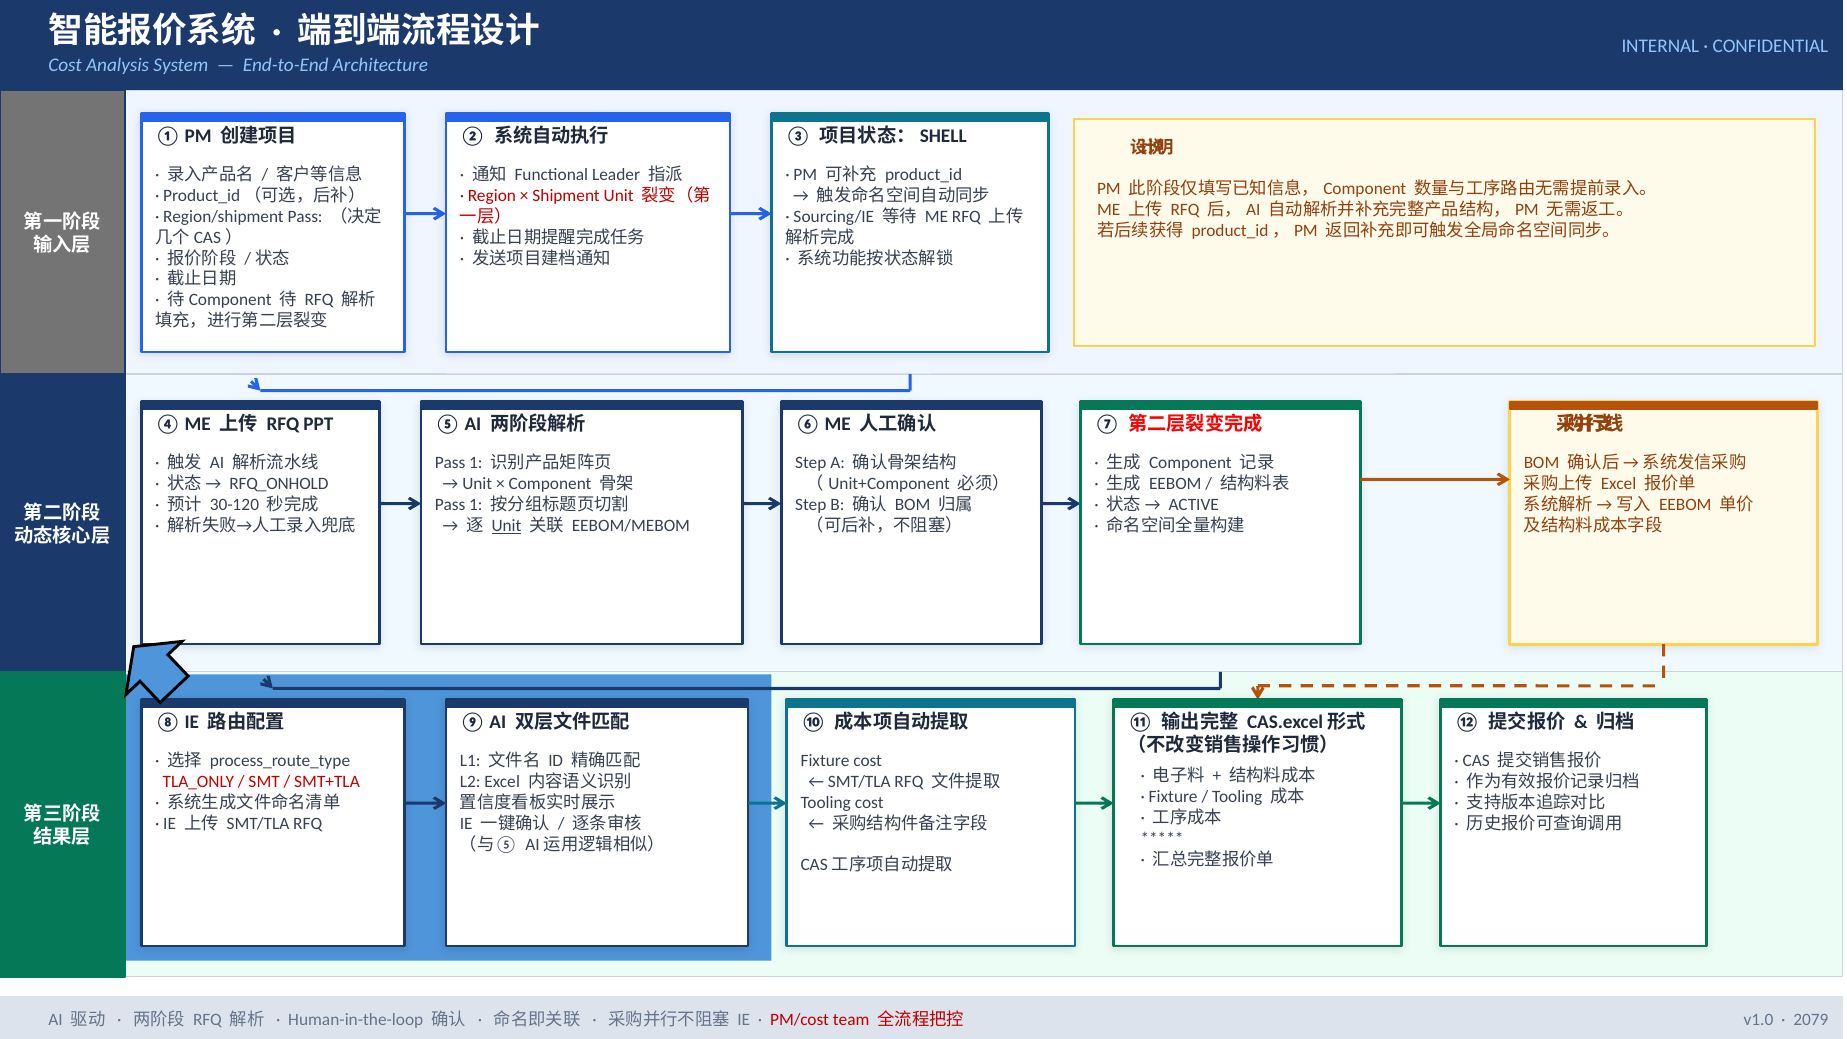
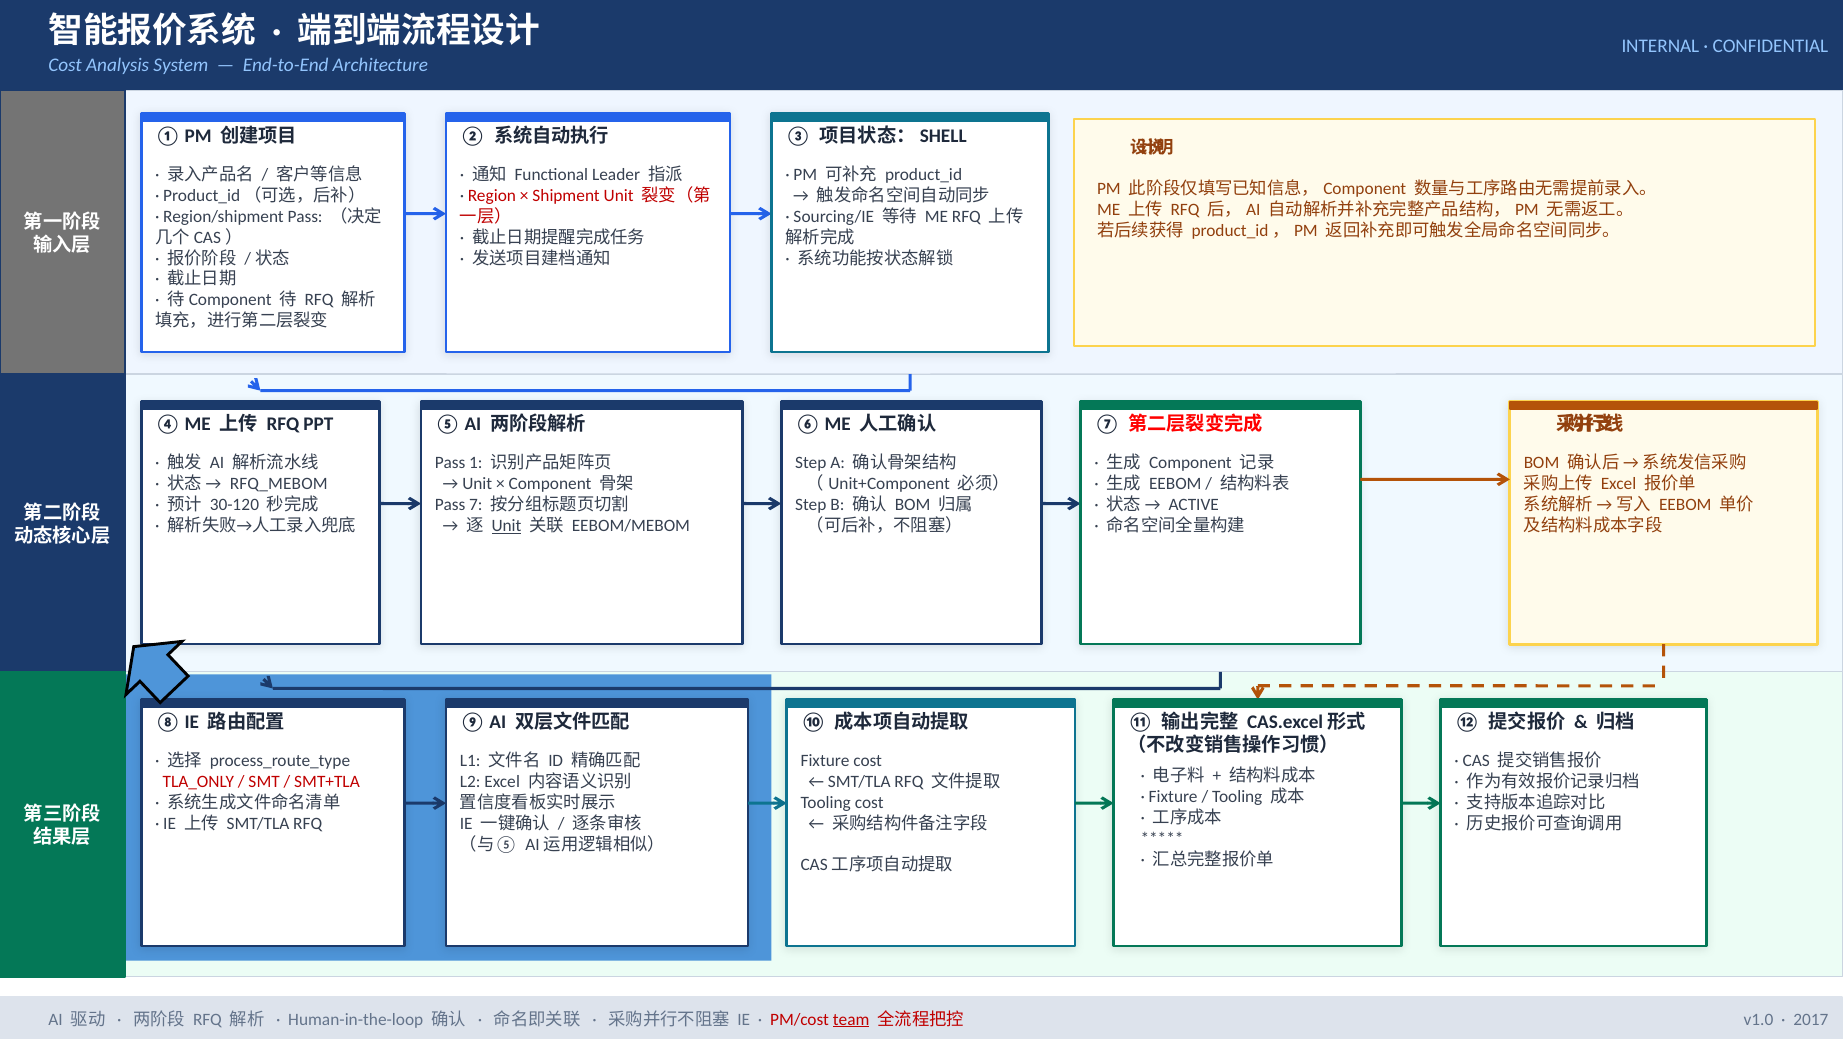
RFQ_ONHOLD: RFQ_ONHOLD -> RFQ_MEBOM
1 at (476, 505): 1 -> 7
team underline: none -> present
2079: 2079 -> 2017
